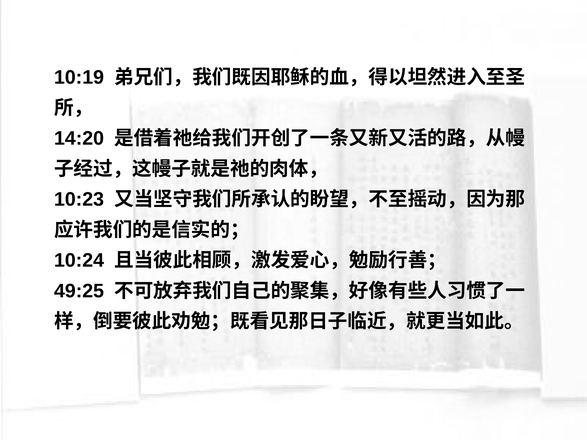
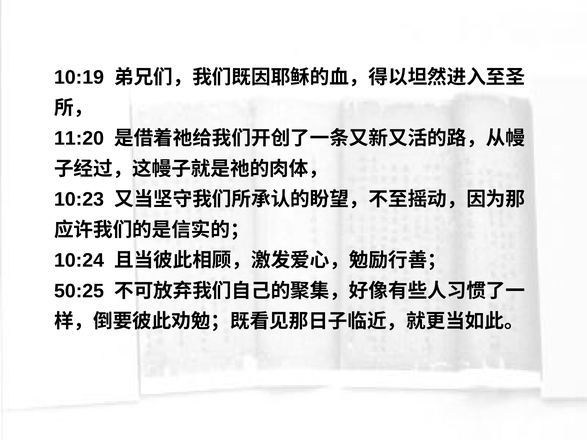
14:20: 14:20 -> 11:20
49:25: 49:25 -> 50:25
